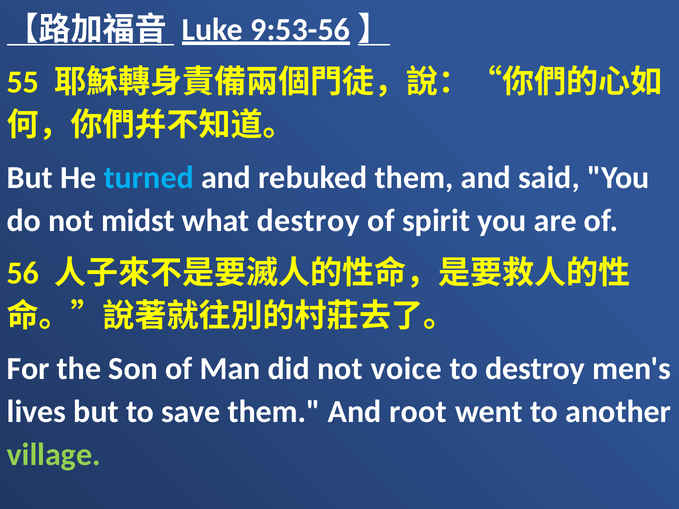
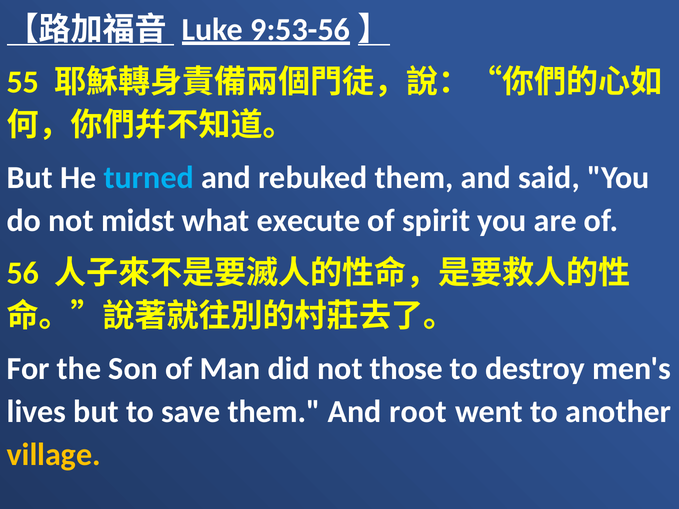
what destroy: destroy -> execute
voice: voice -> those
village colour: light green -> yellow
